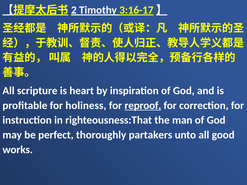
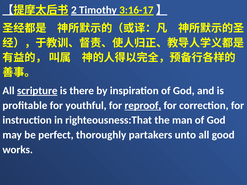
scripture underline: none -> present
heart: heart -> there
holiness: holiness -> youthful
